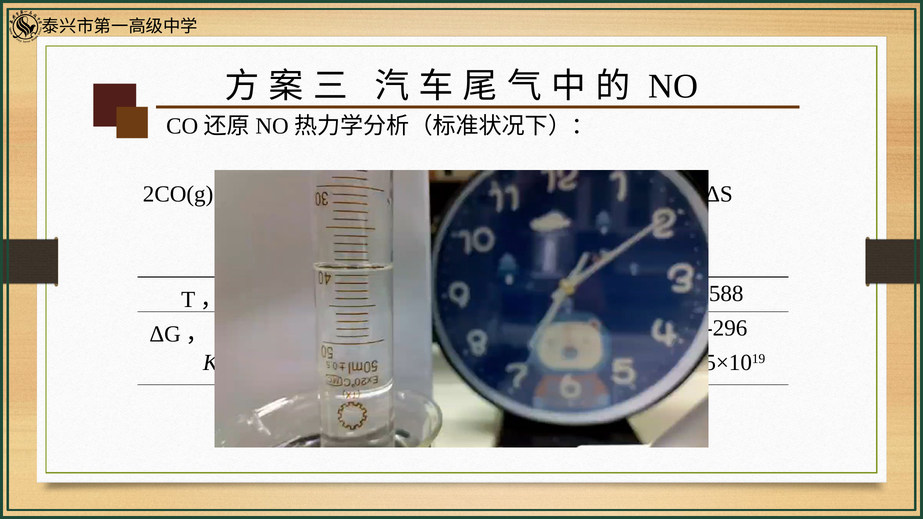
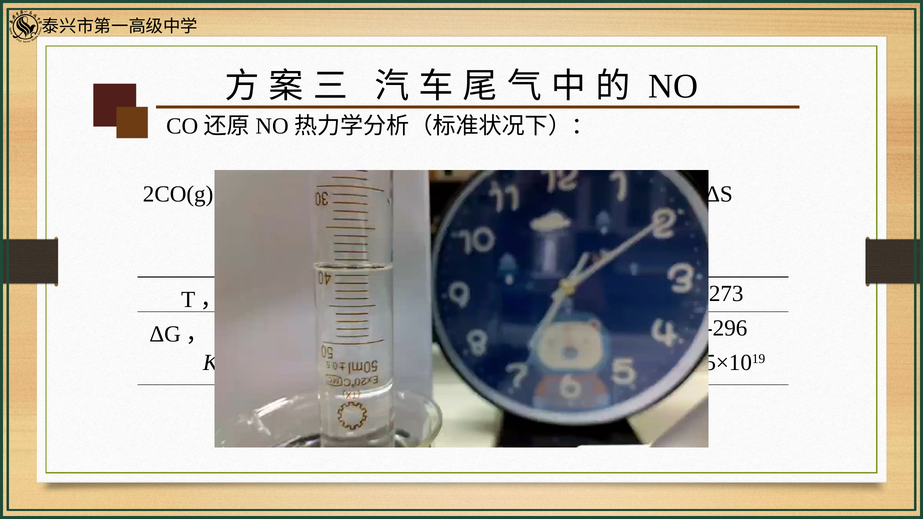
588: 588 -> 273
